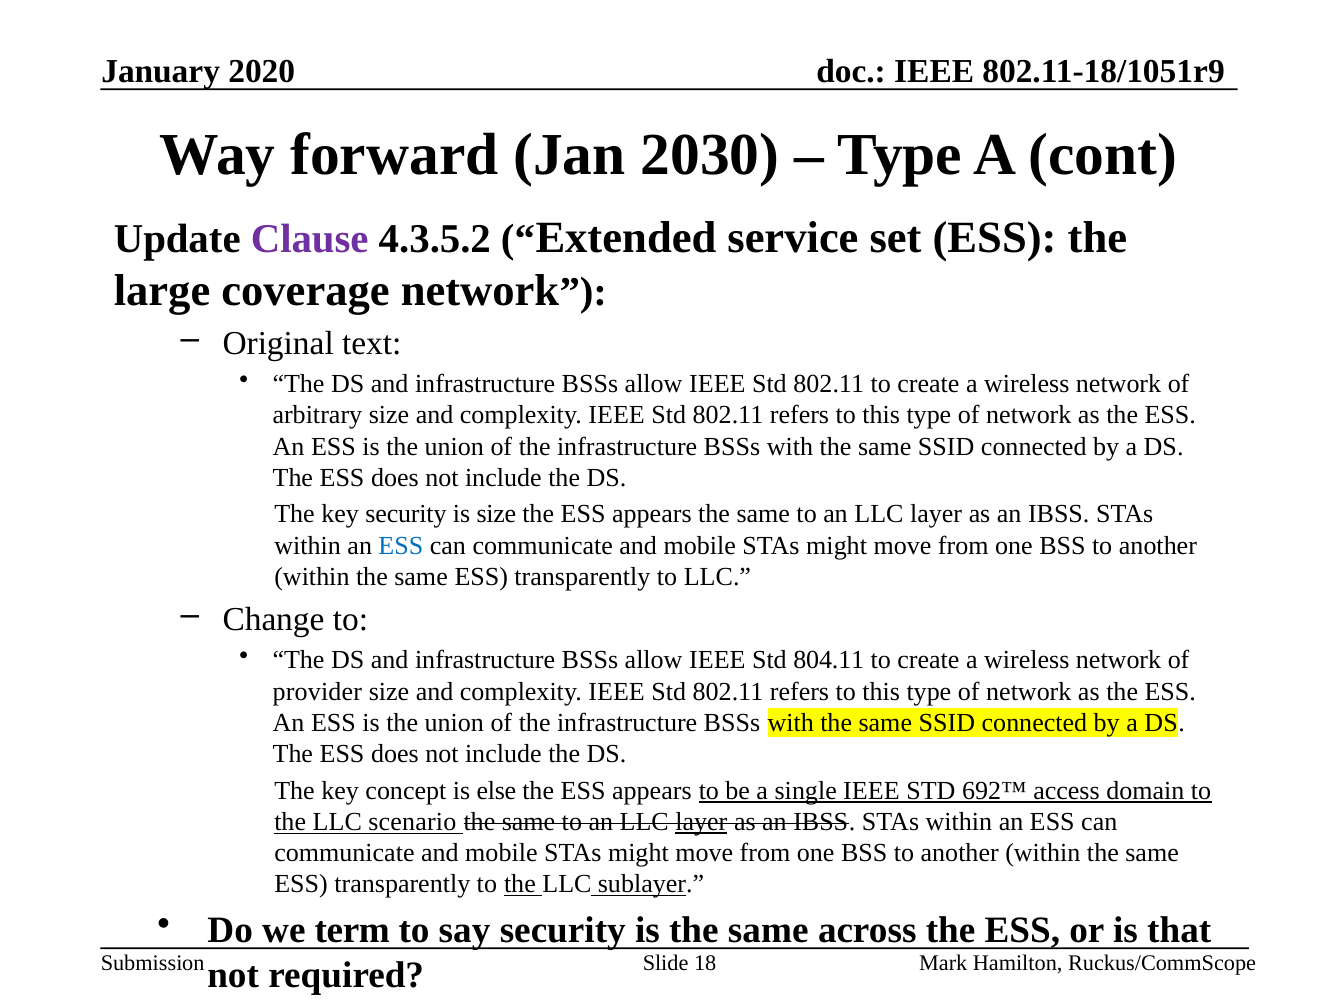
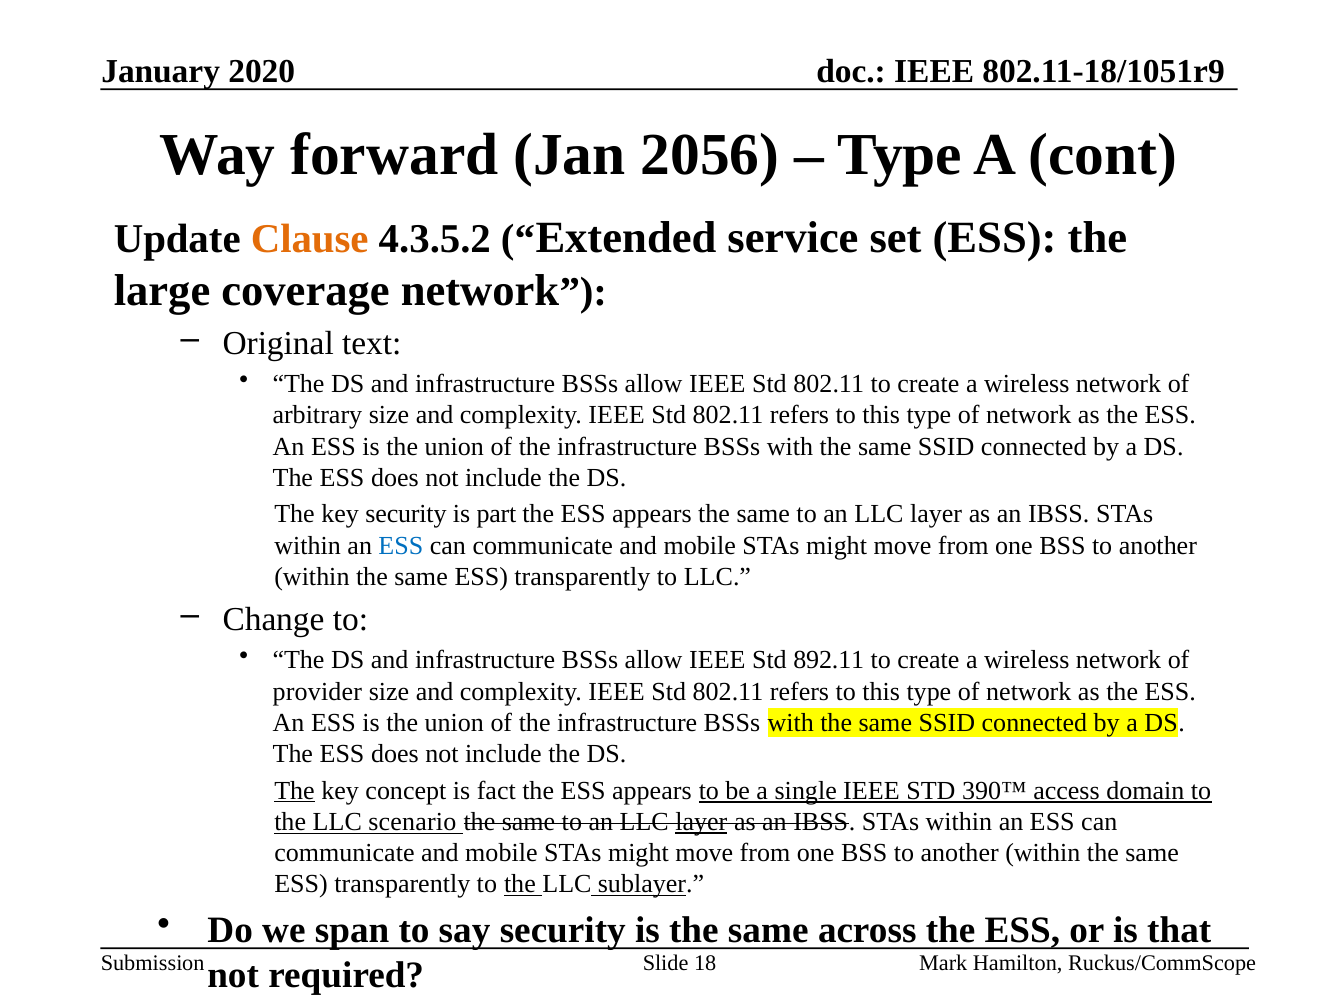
2030: 2030 -> 2056
Clause colour: purple -> orange
is size: size -> part
804.11: 804.11 -> 892.11
The at (295, 790) underline: none -> present
else: else -> fact
692™: 692™ -> 390™
term: term -> span
